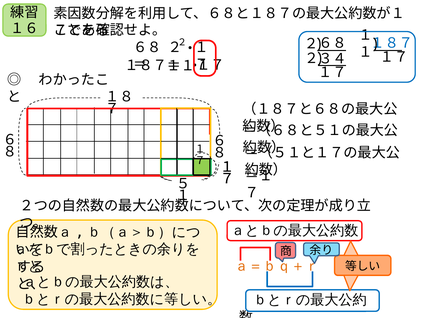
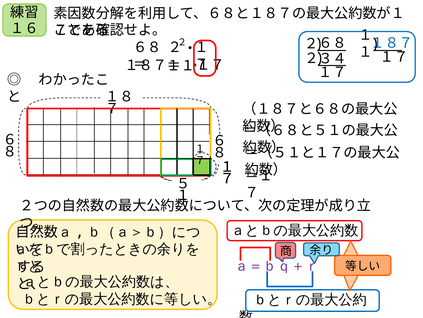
ａ＝ｂｑ＋ｒ colour: orange -> purple
